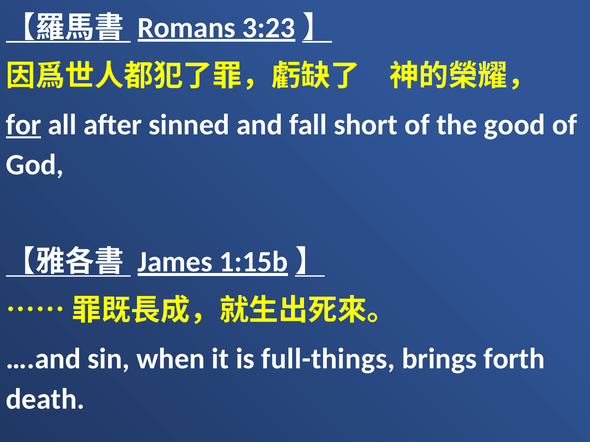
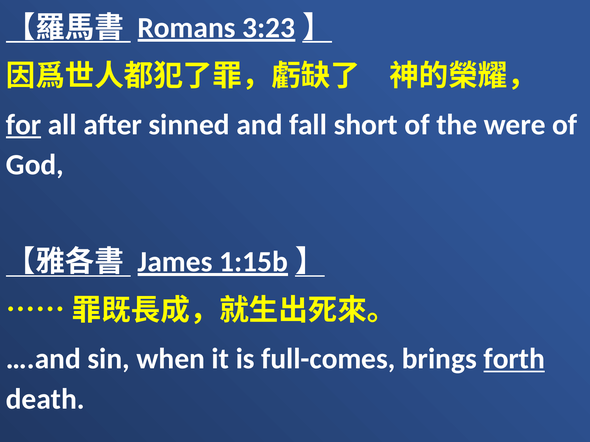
good: good -> were
full-things: full-things -> full-comes
forth underline: none -> present
